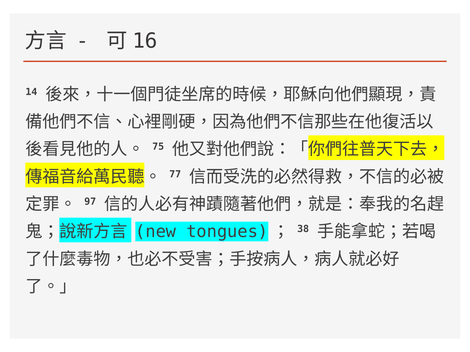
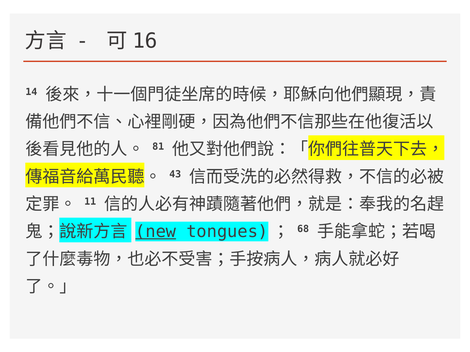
75: 75 -> 81
77: 77 -> 43
97: 97 -> 11
new underline: none -> present
38: 38 -> 68
